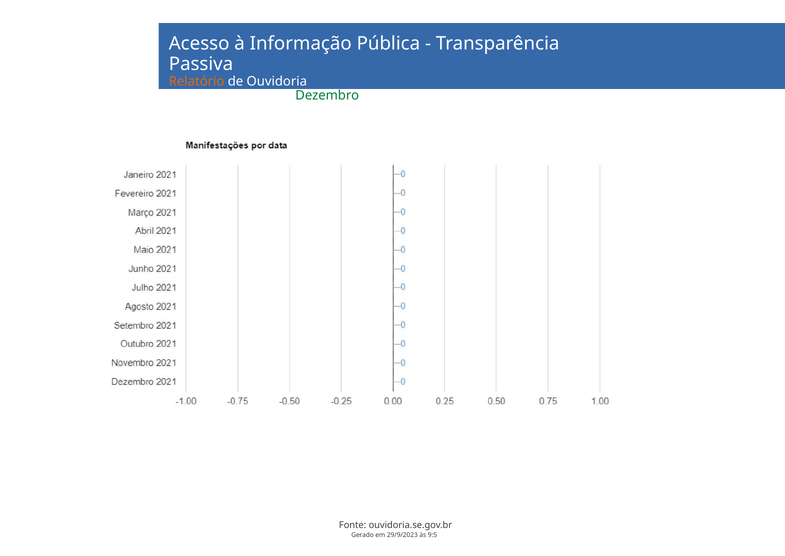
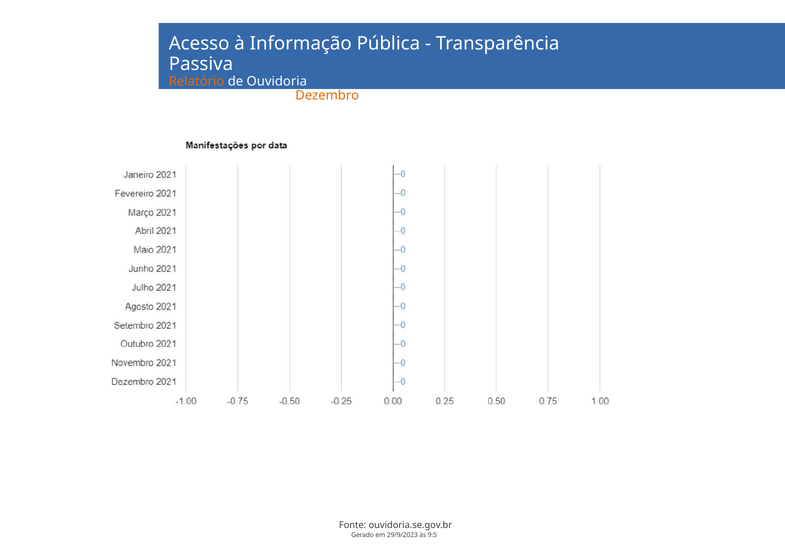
Dezembro colour: green -> orange
